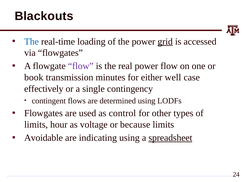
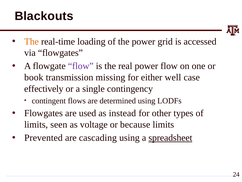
The at (31, 41) colour: blue -> orange
grid underline: present -> none
minutes: minutes -> missing
control: control -> instead
hour: hour -> seen
Avoidable: Avoidable -> Prevented
indicating: indicating -> cascading
